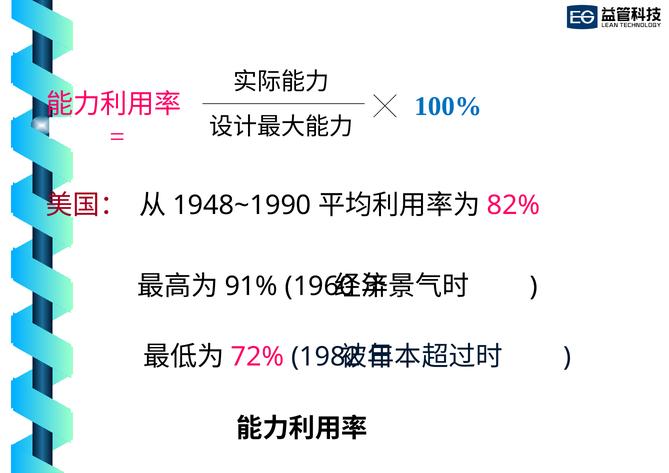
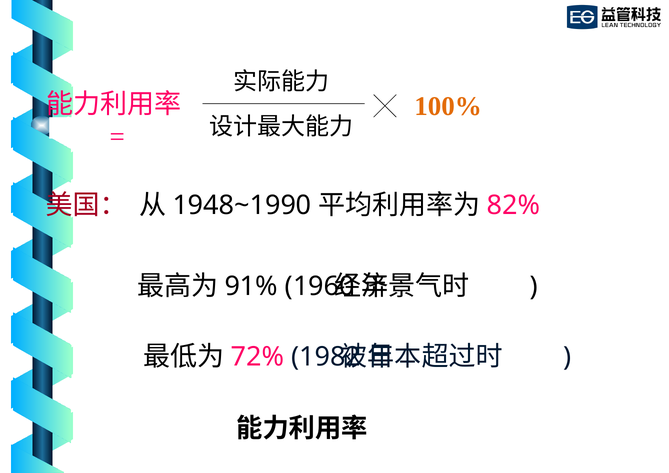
100% colour: blue -> orange
